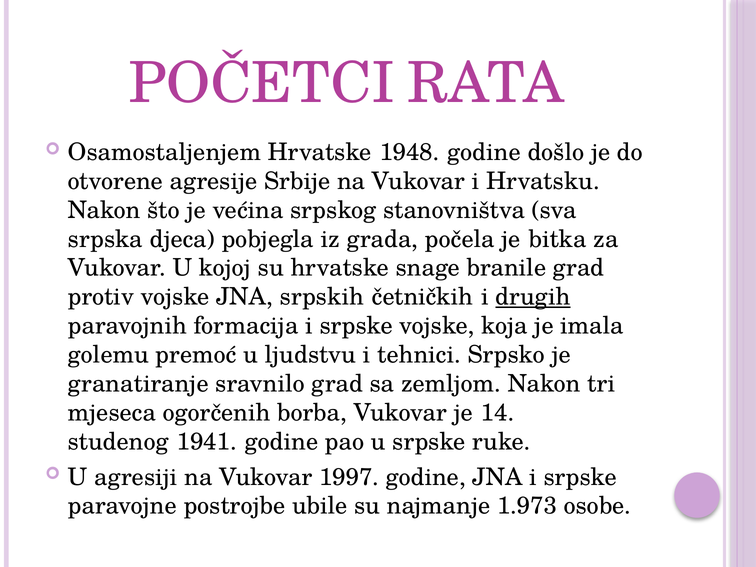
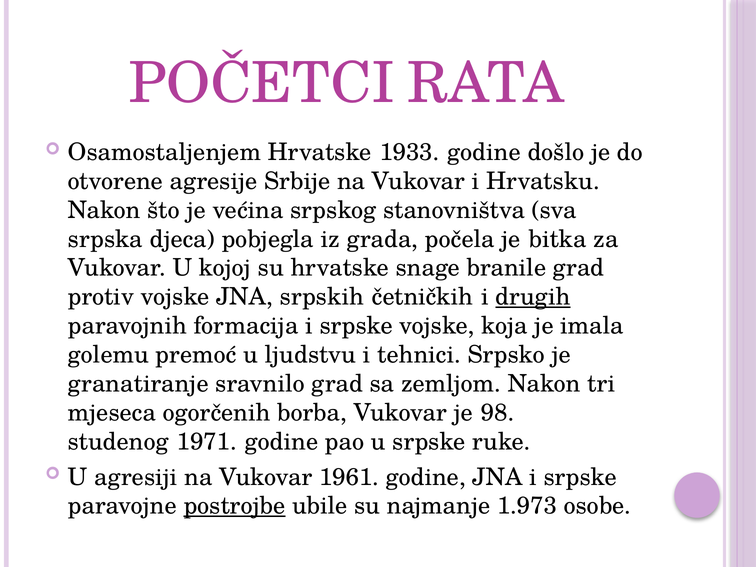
1948: 1948 -> 1933
14: 14 -> 98
1941: 1941 -> 1971
1997: 1997 -> 1961
postrojbe underline: none -> present
